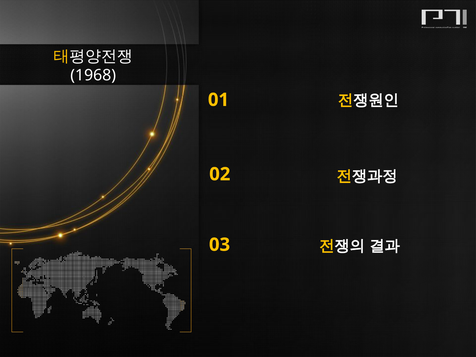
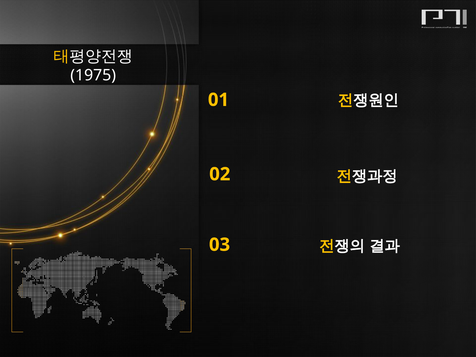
1968: 1968 -> 1975
